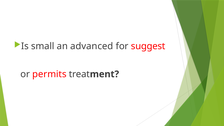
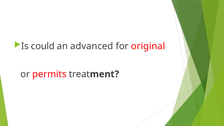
small: small -> could
suggest: suggest -> original
